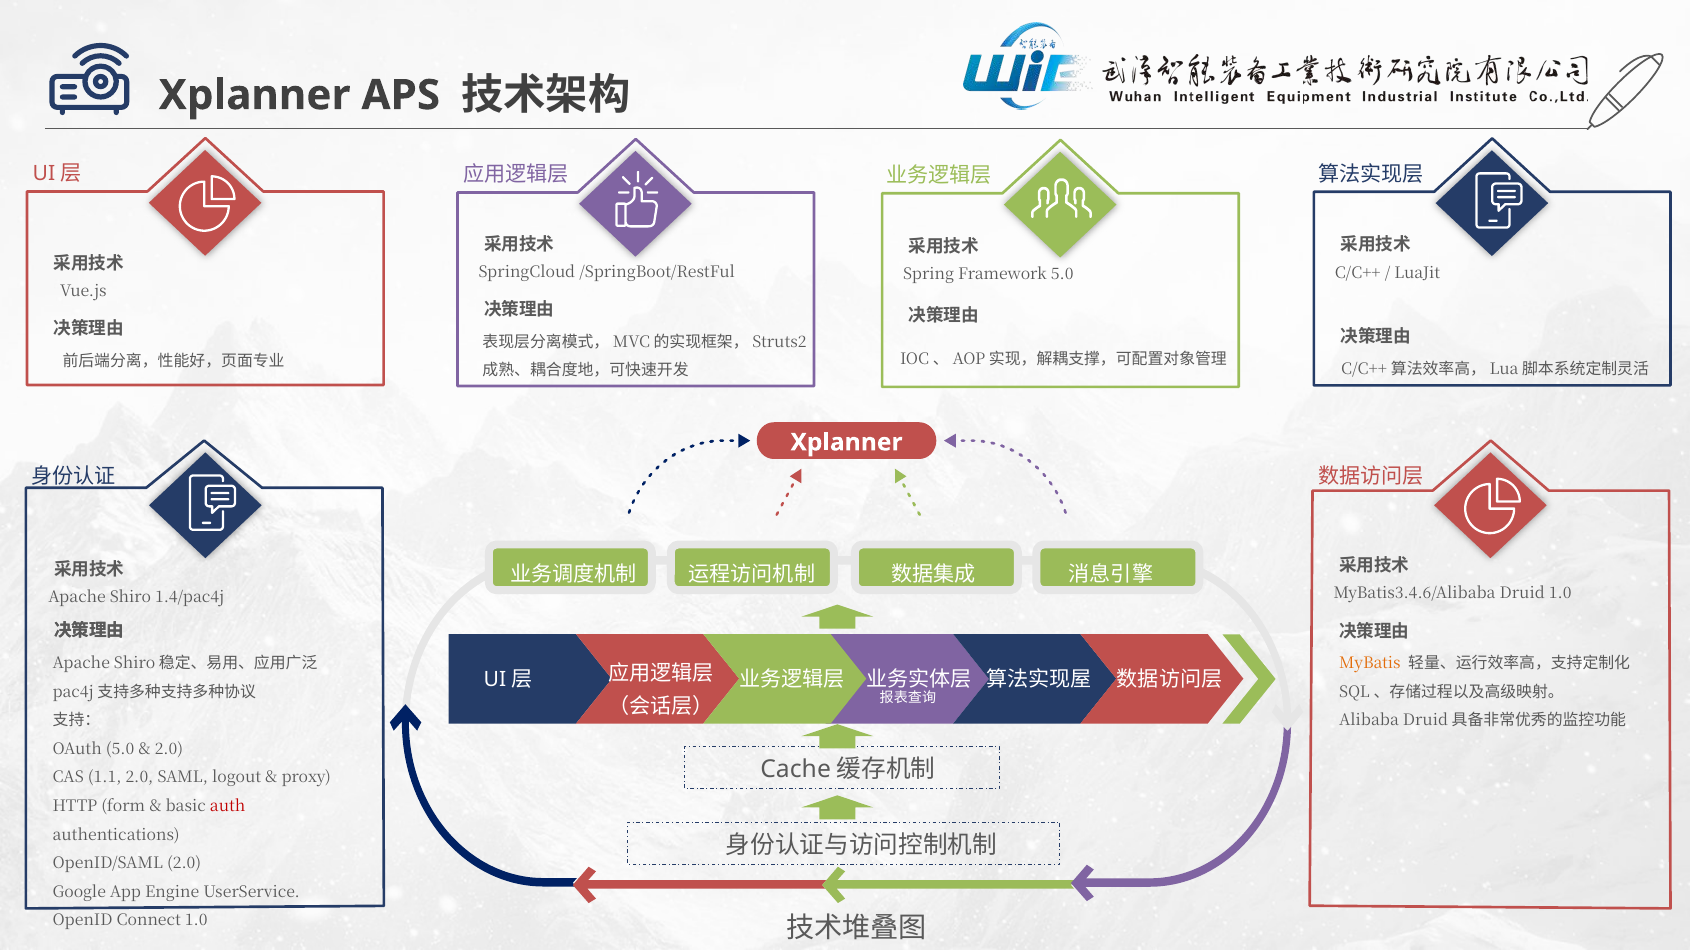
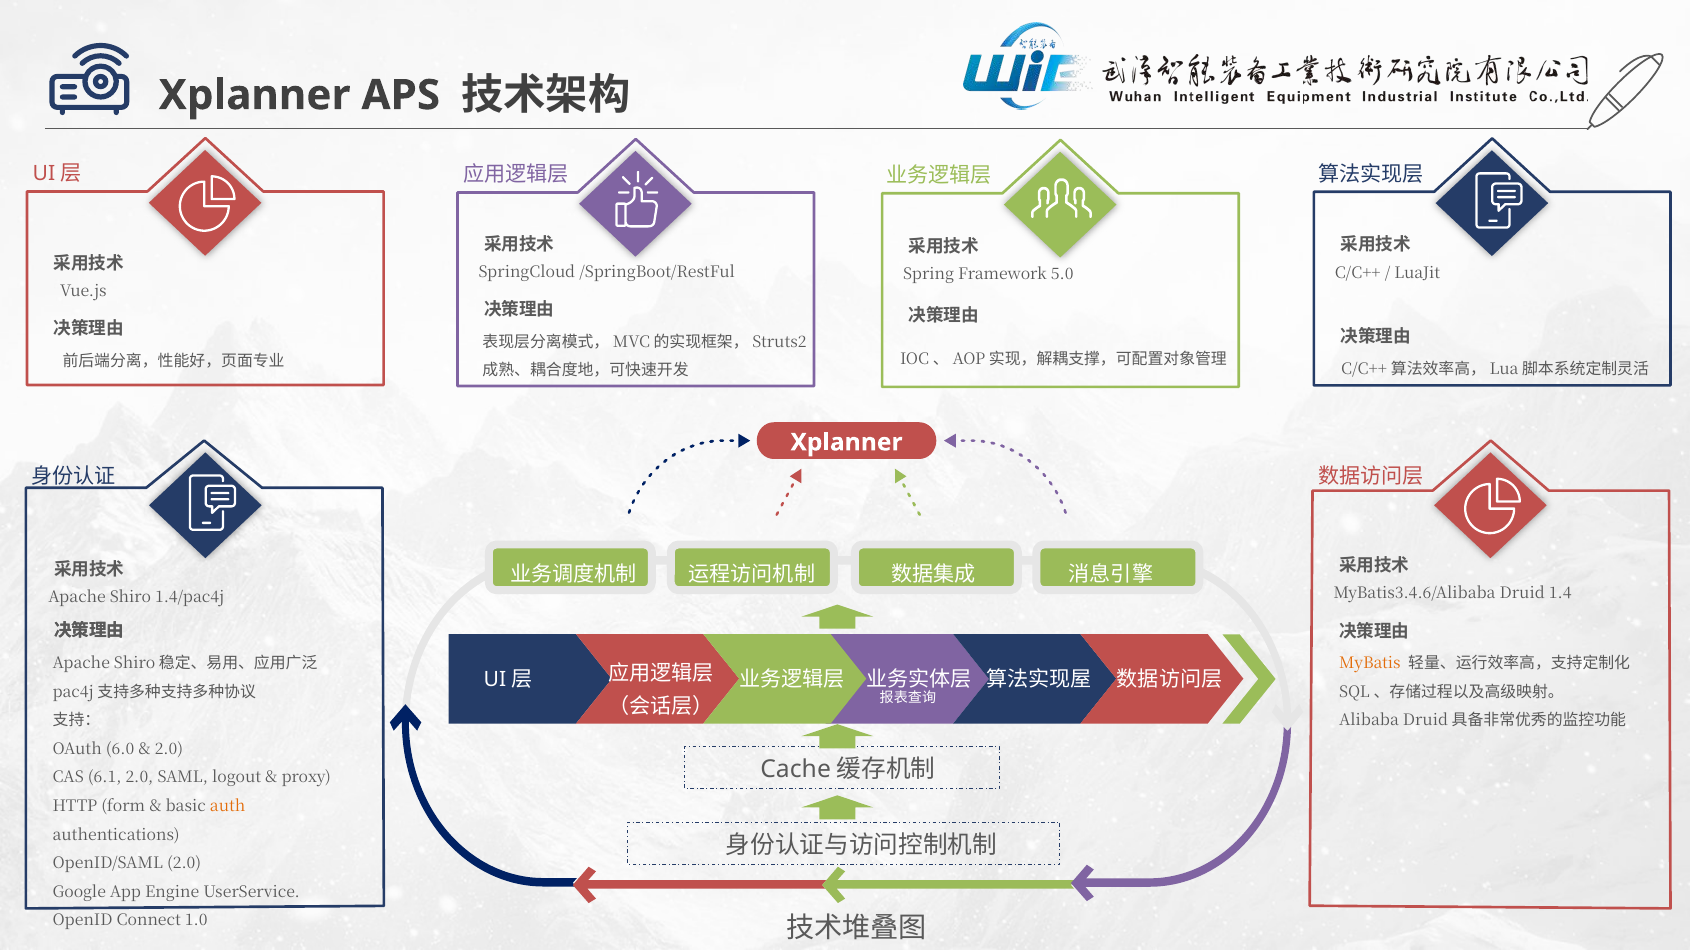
Druid 1.0: 1.0 -> 1.4
OAuth 5.0: 5.0 -> 6.0
1.1: 1.1 -> 6.1
auth colour: red -> orange
